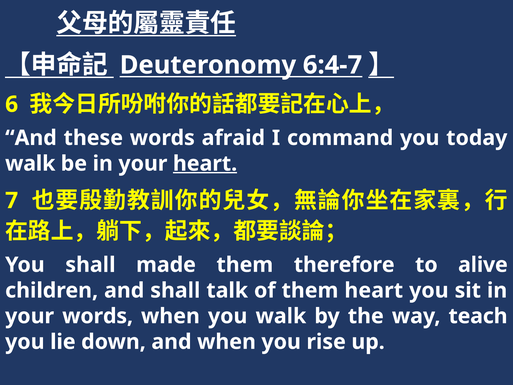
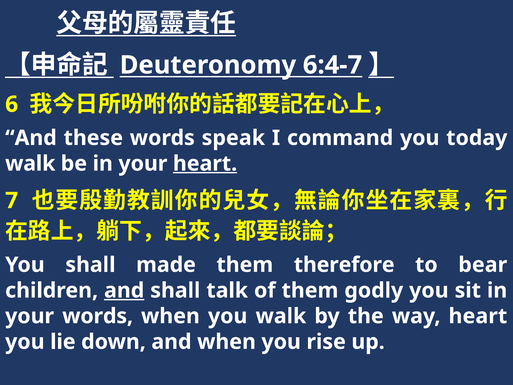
afraid: afraid -> speak
alive: alive -> bear
and at (124, 290) underline: none -> present
them heart: heart -> godly
way teach: teach -> heart
